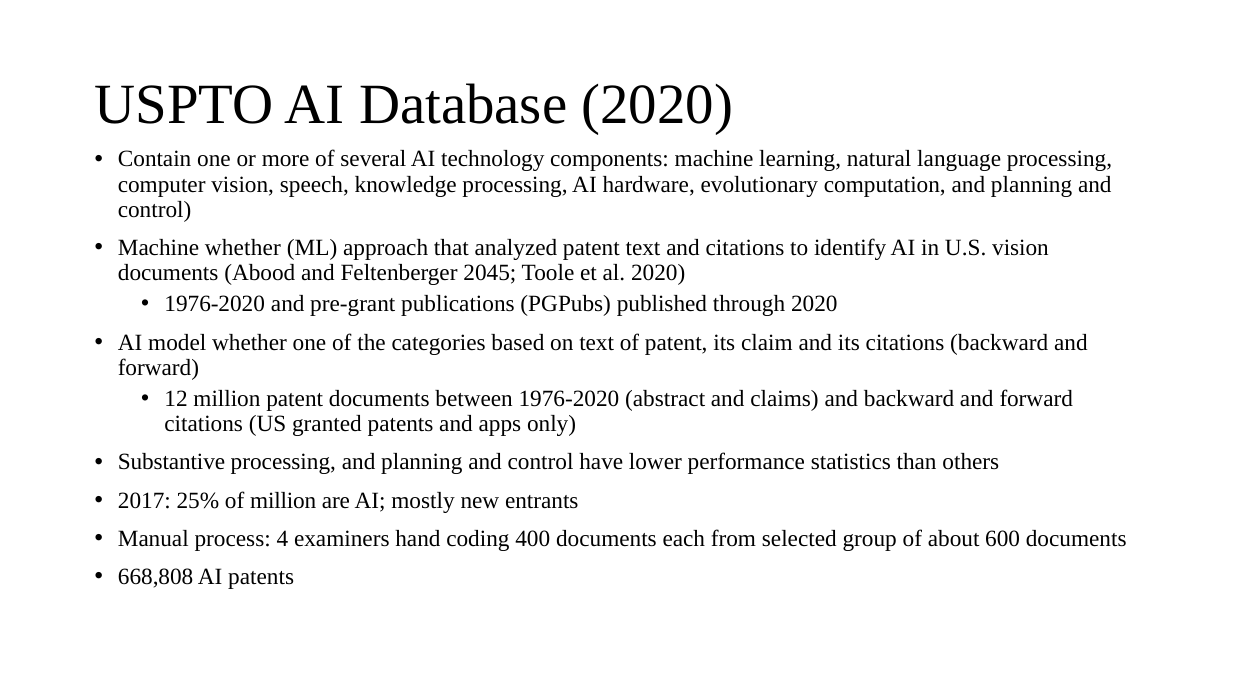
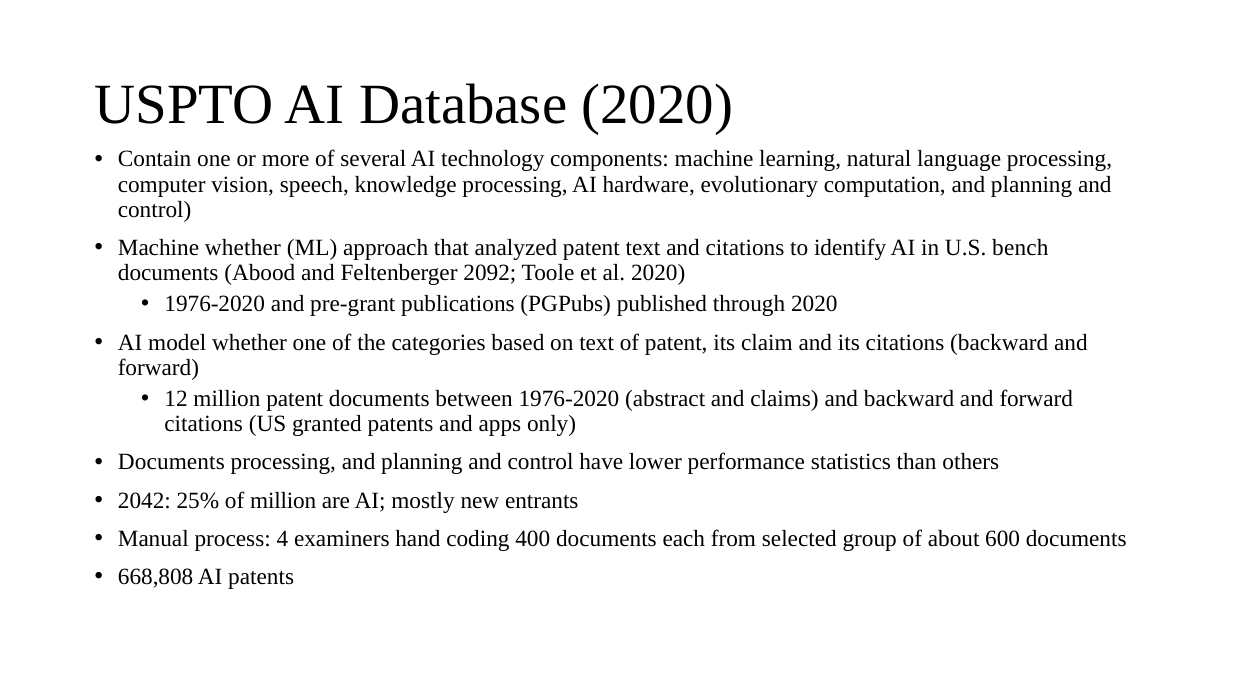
U.S vision: vision -> bench
2045: 2045 -> 2092
Substantive at (171, 462): Substantive -> Documents
2017: 2017 -> 2042
